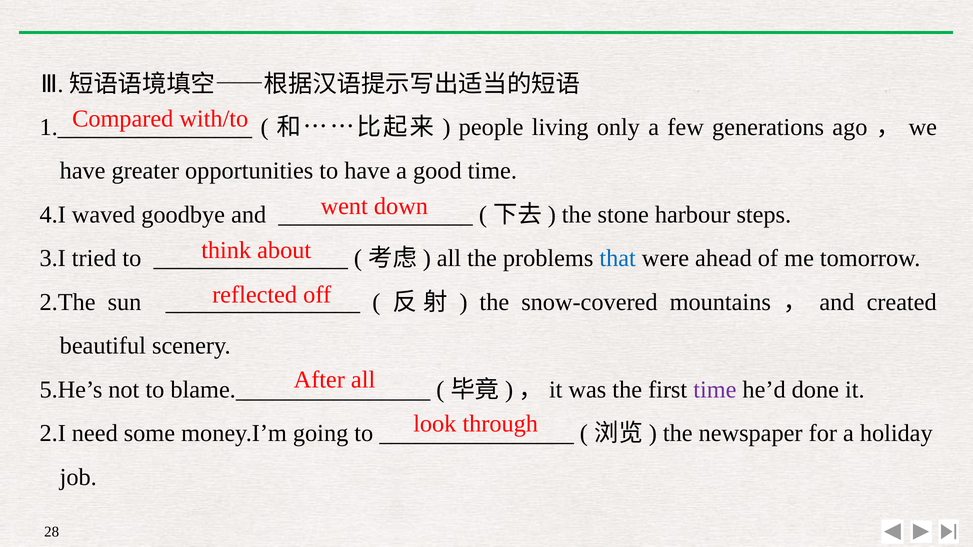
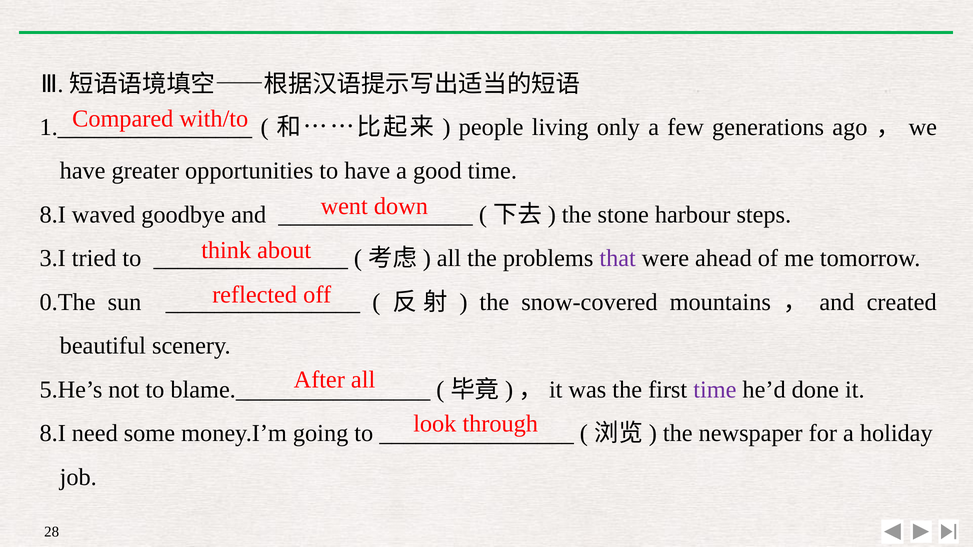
4.I at (53, 215): 4.I -> 8.I
that colour: blue -> purple
2.The: 2.The -> 0.The
2.I at (53, 434): 2.I -> 8.I
